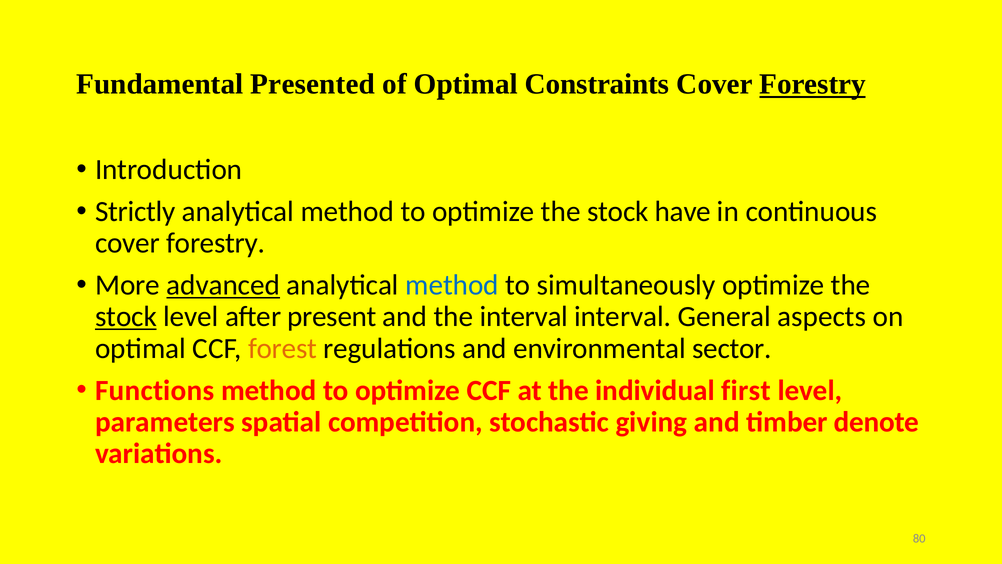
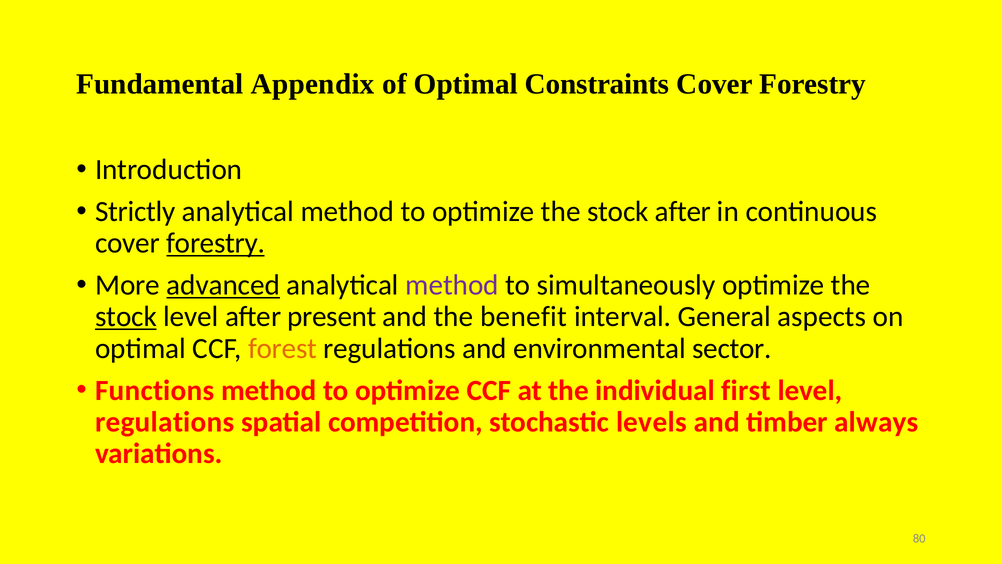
Presented: Presented -> Appendix
Forestry at (813, 84) underline: present -> none
stock have: have -> after
forestry at (216, 243) underline: none -> present
method at (452, 285) colour: blue -> purple
the interval: interval -> benefit
parameters at (165, 422): parameters -> regulations
giving: giving -> levels
denote: denote -> always
